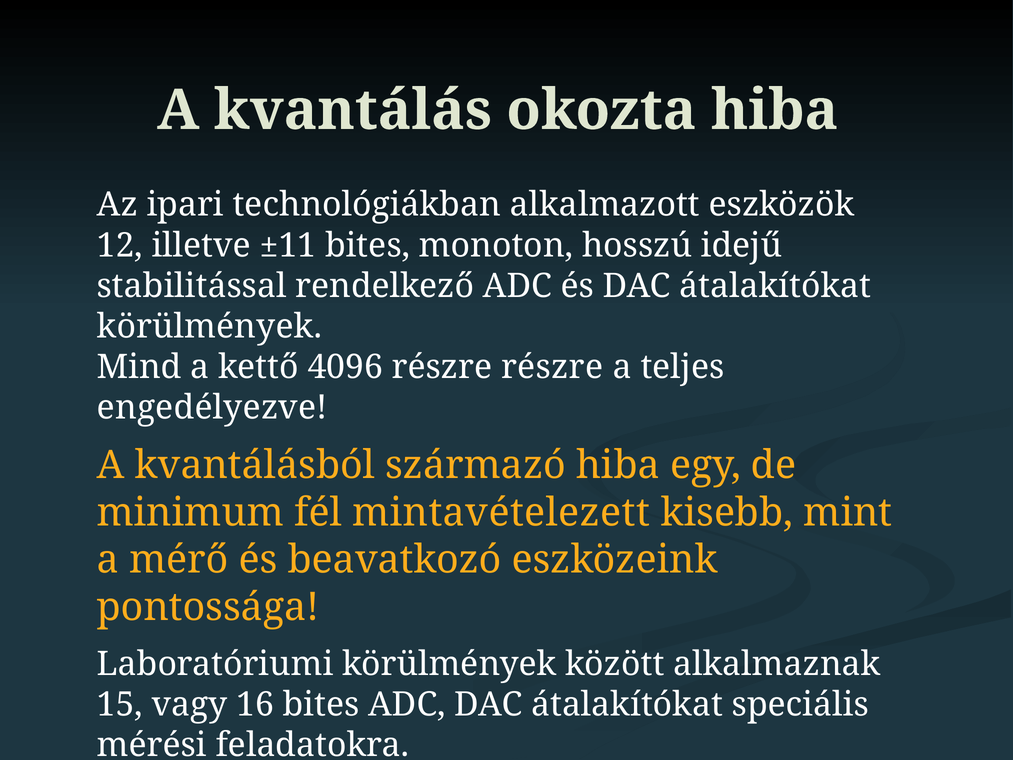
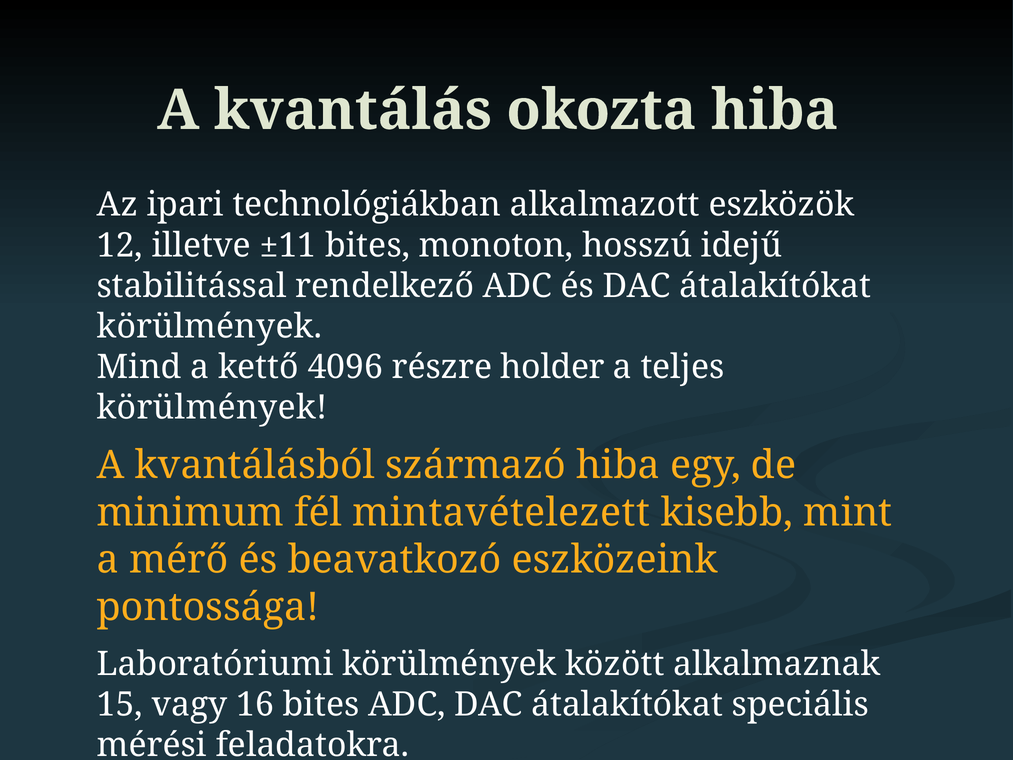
részre részre: részre -> holder
engedélyezve at (212, 407): engedélyezve -> körülmények
